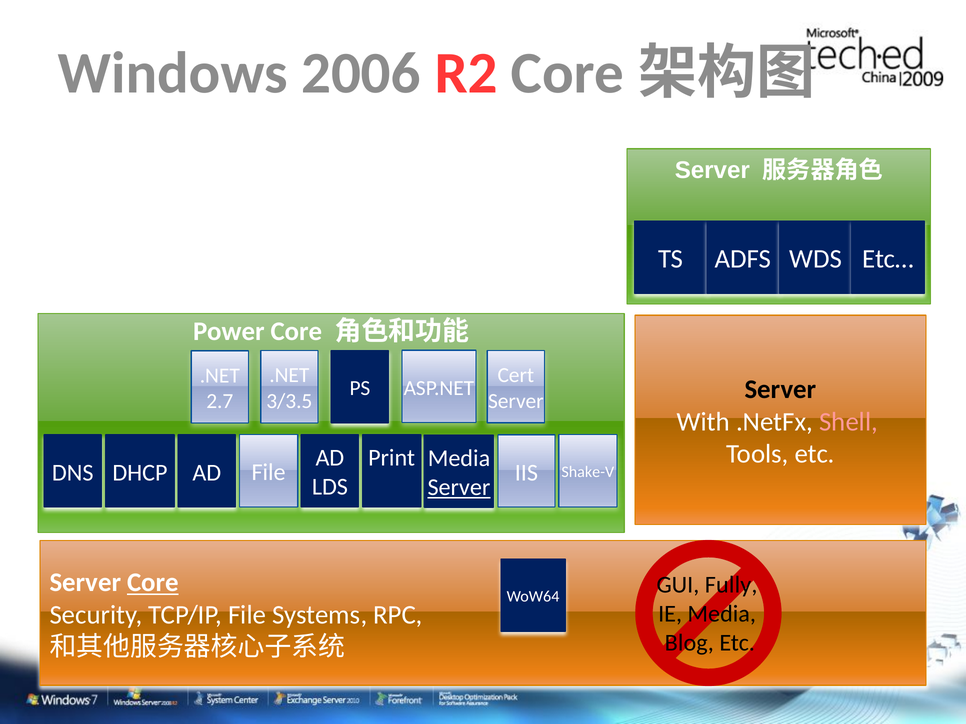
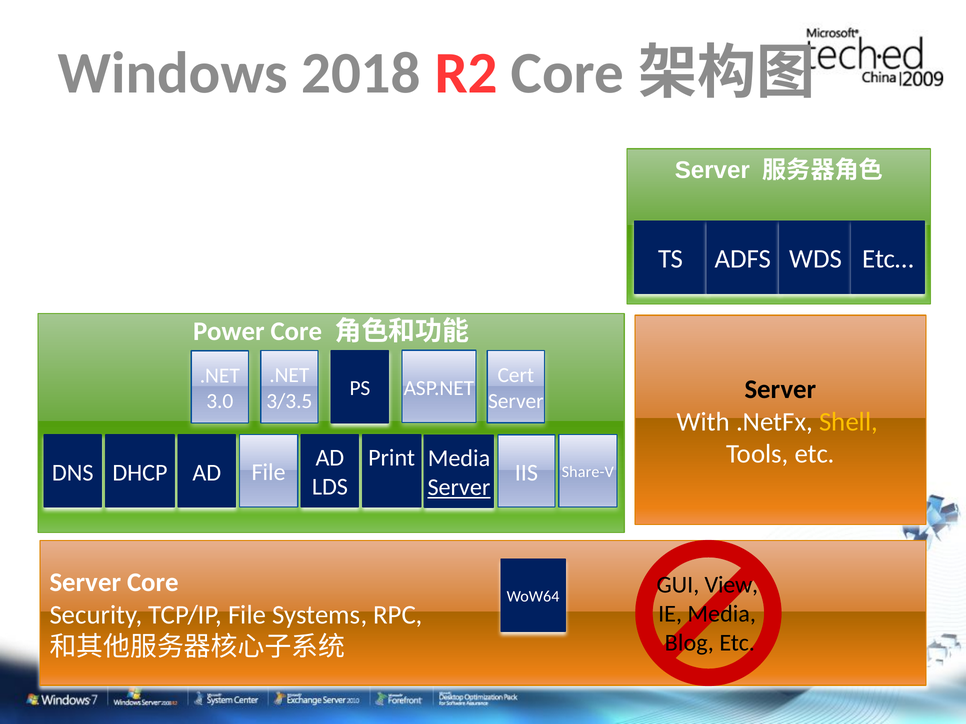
2006: 2006 -> 2018
2.7: 2.7 -> 3.0
Shell colour: pink -> yellow
Shake-V: Shake-V -> Share-V
Core at (153, 583) underline: present -> none
Fully: Fully -> View
